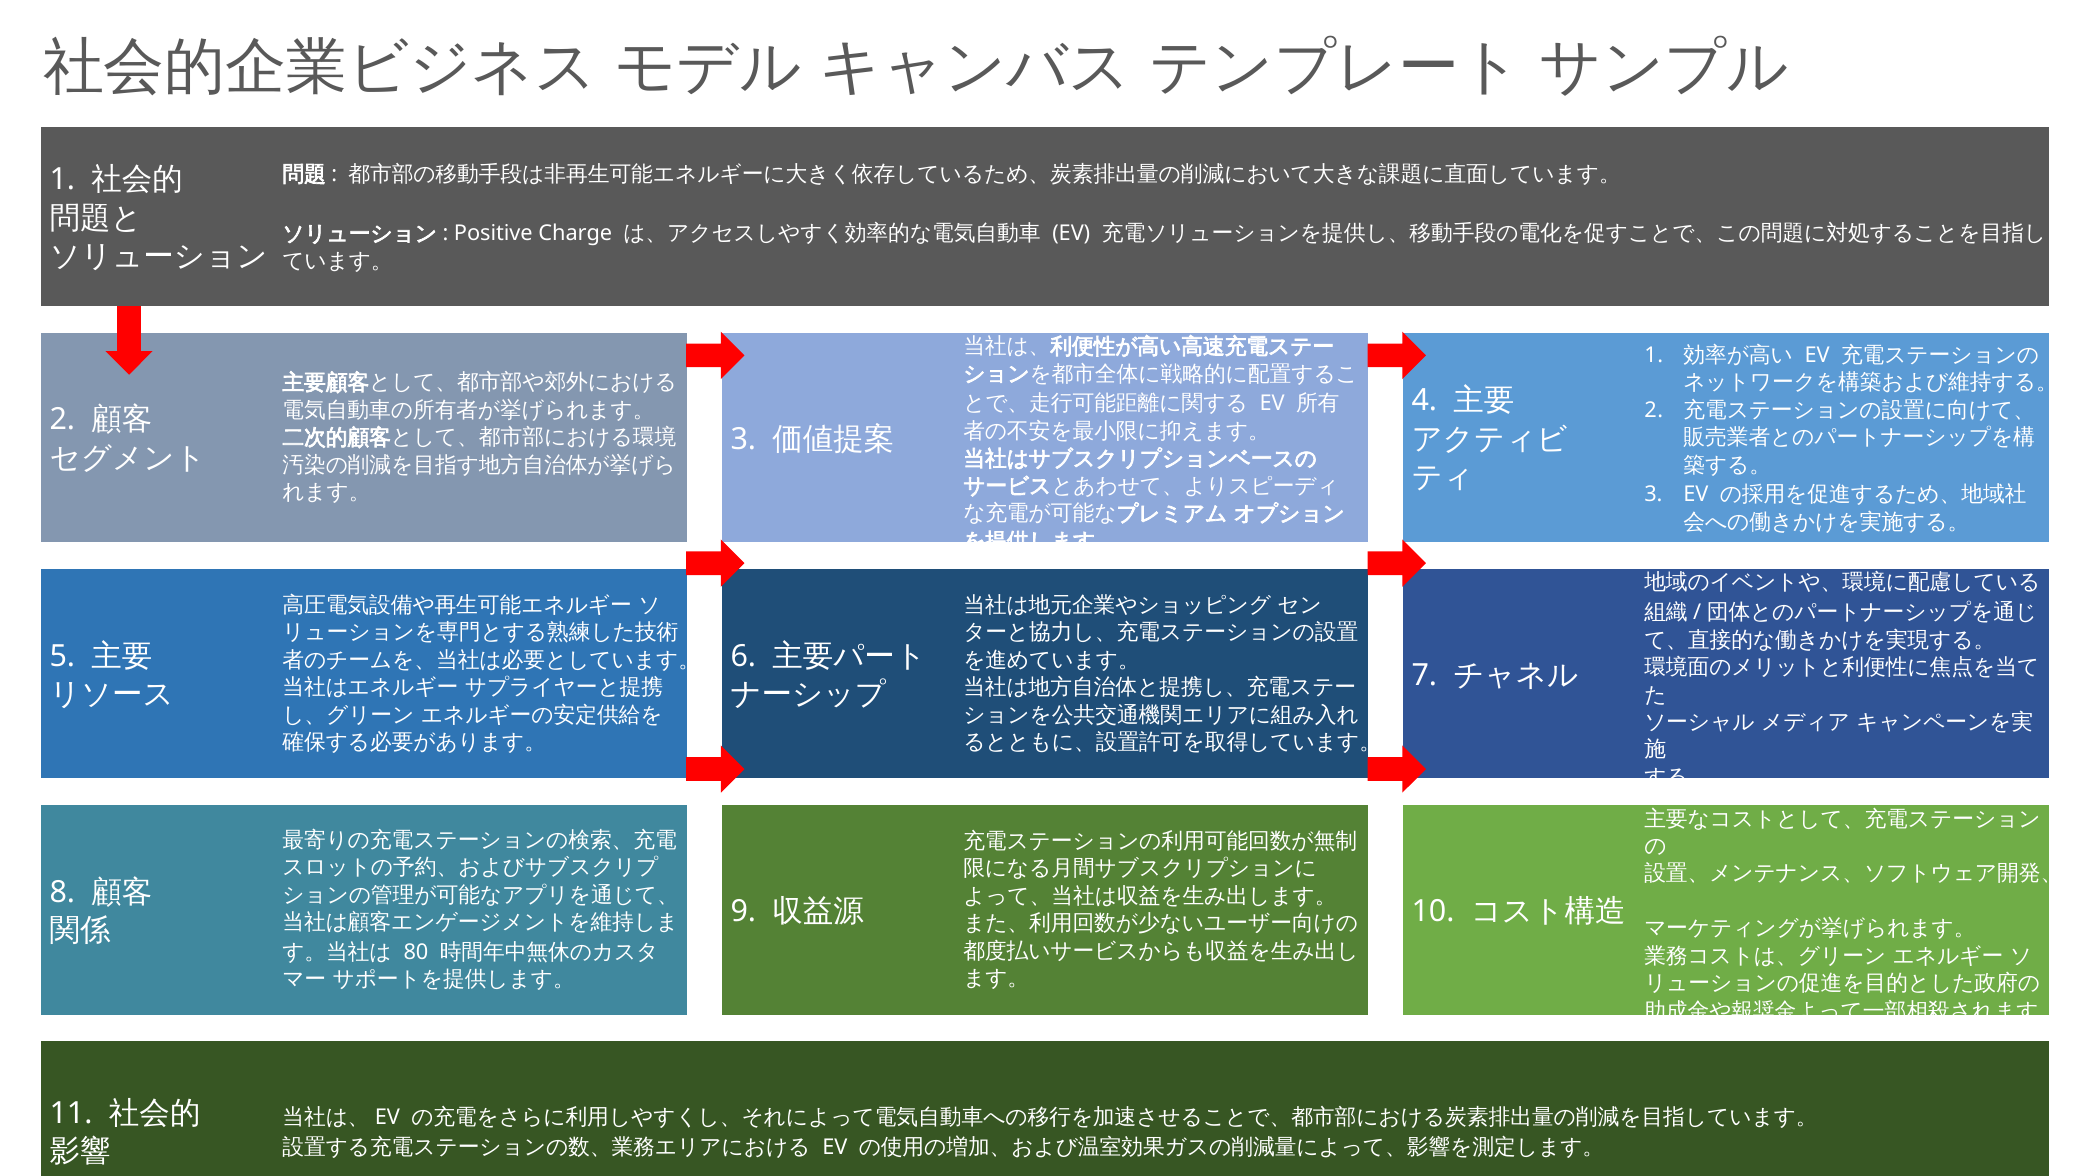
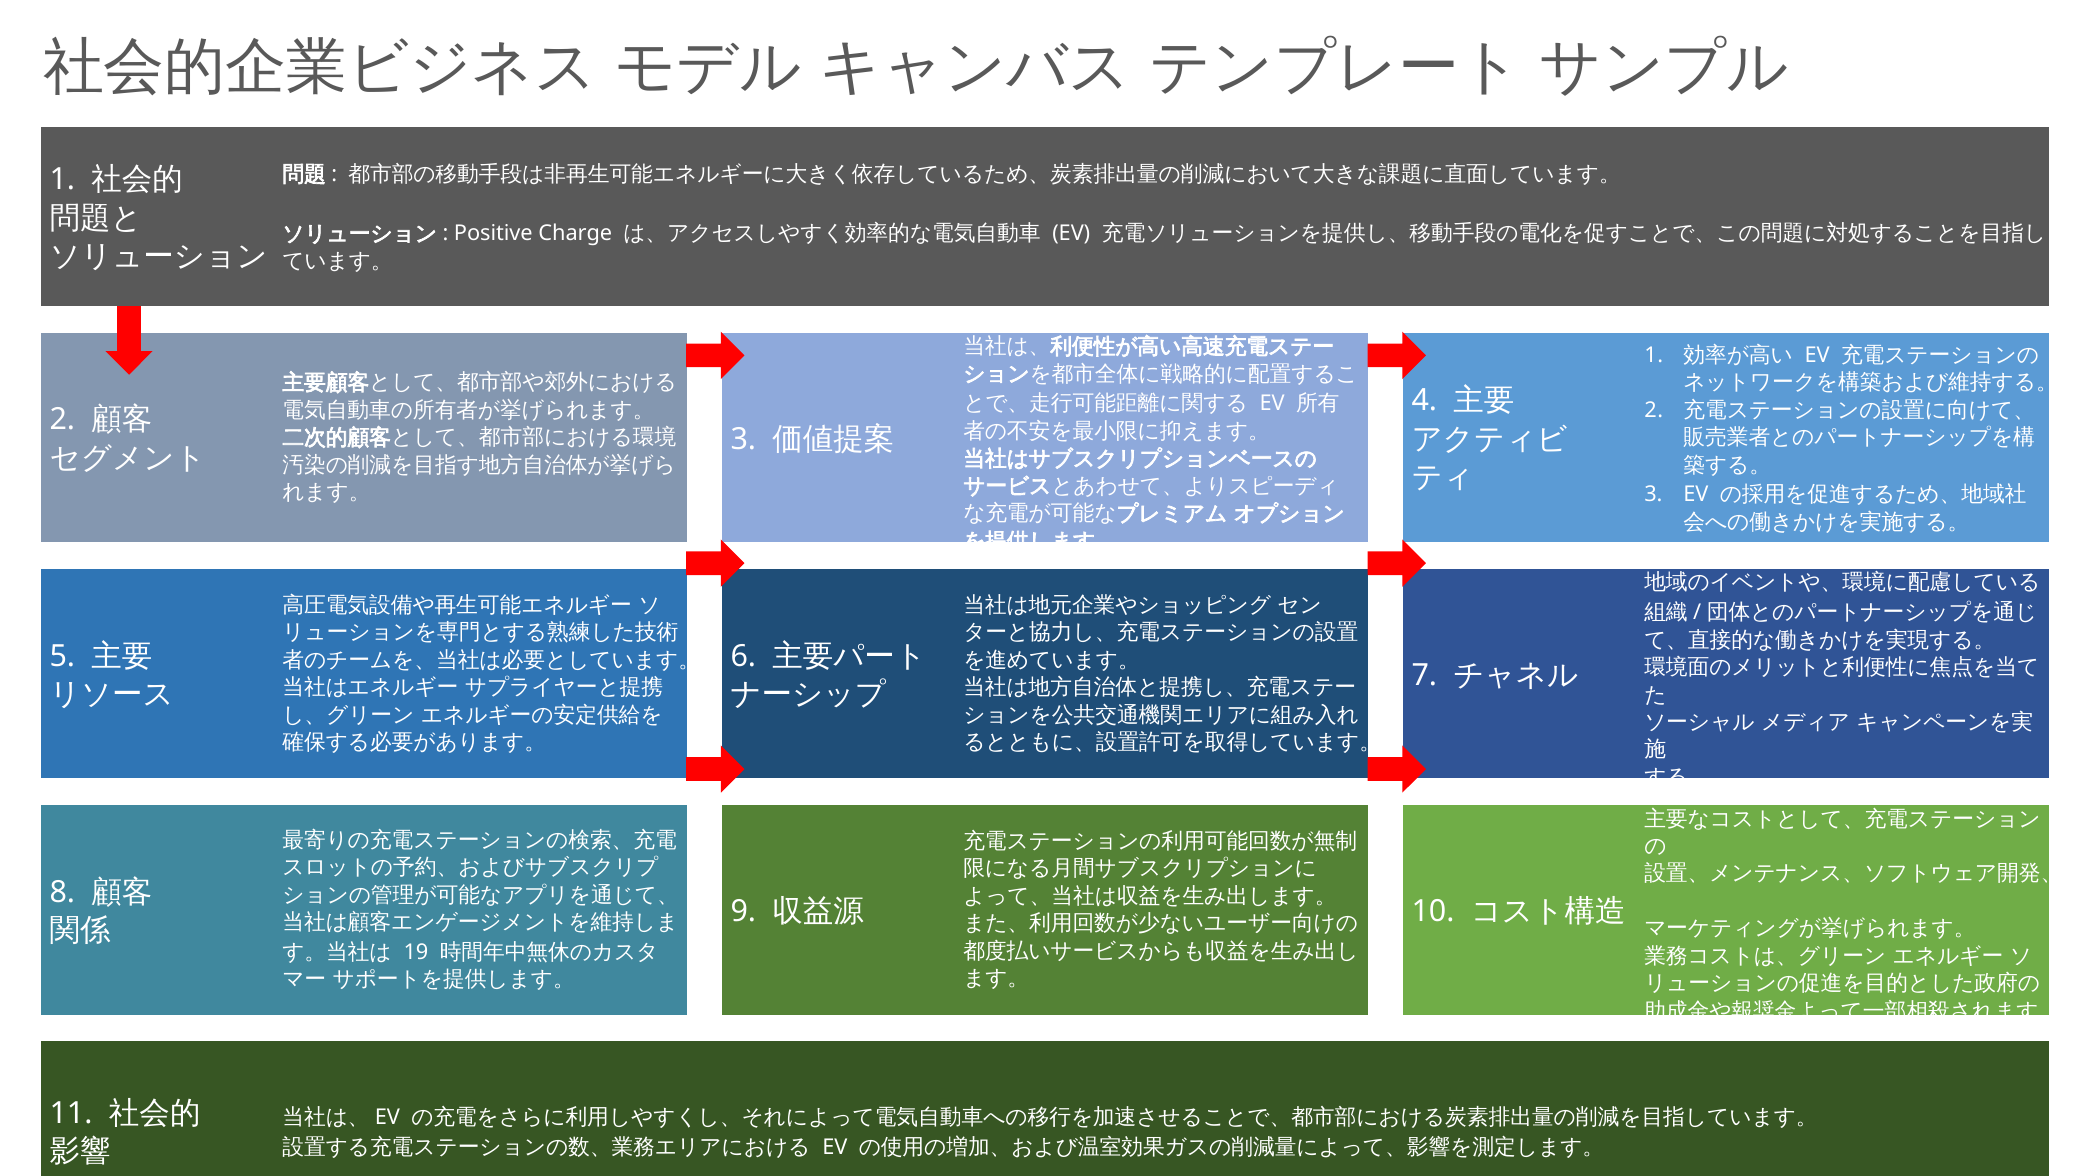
80: 80 -> 19
